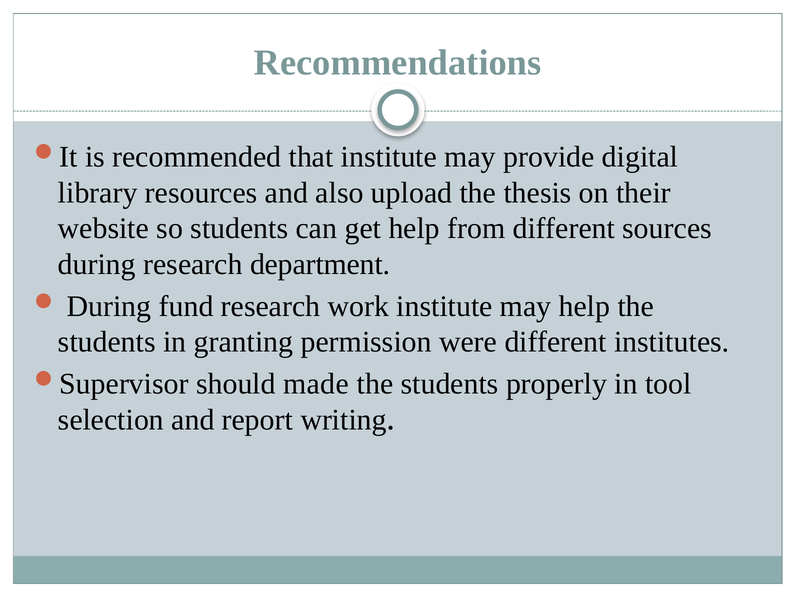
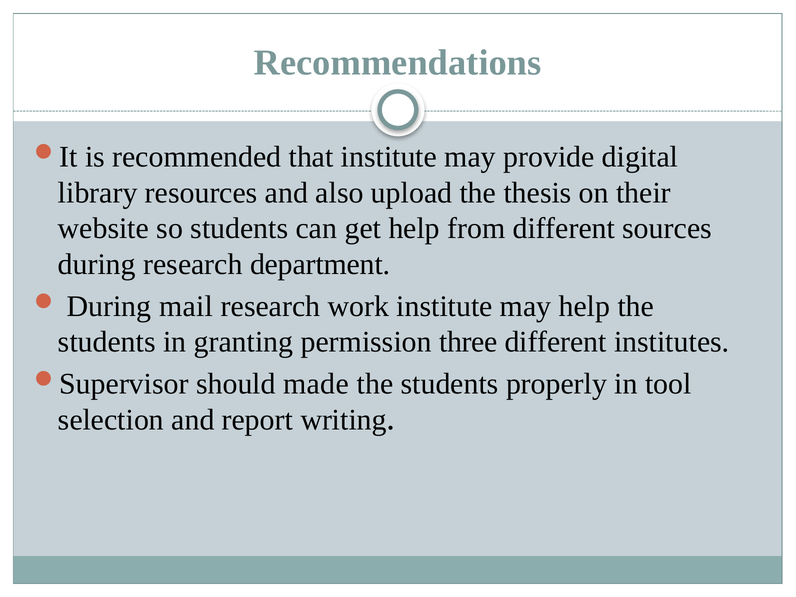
fund: fund -> mail
were: were -> three
